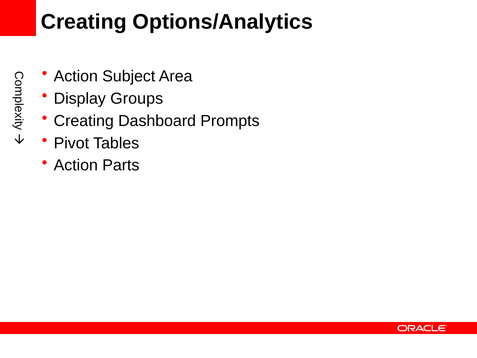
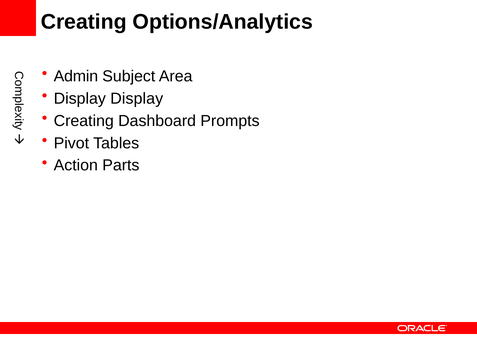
Action at (76, 76): Action -> Admin
Display Groups: Groups -> Display
